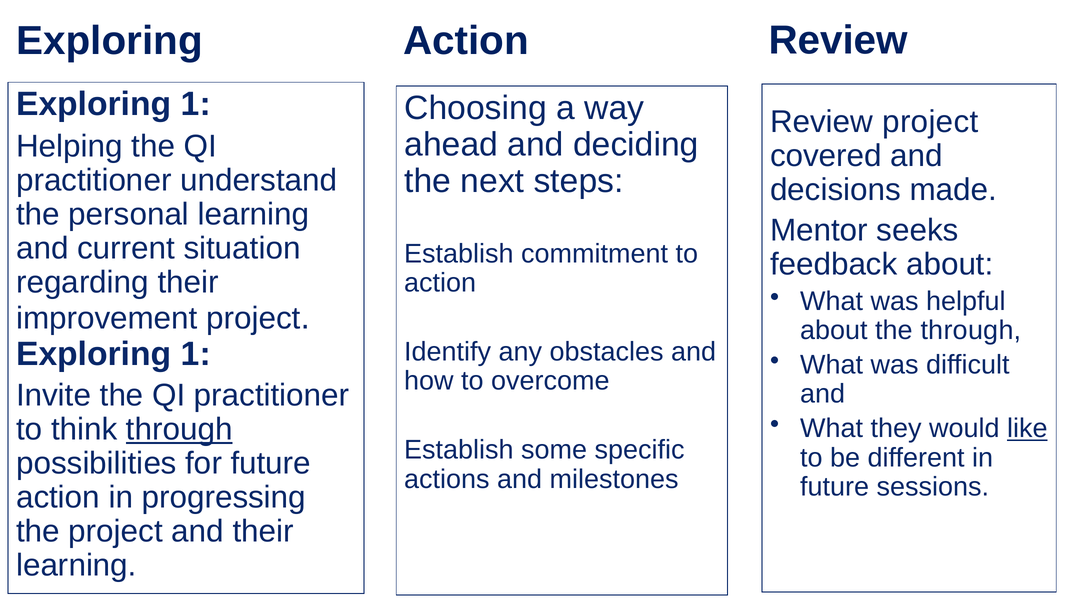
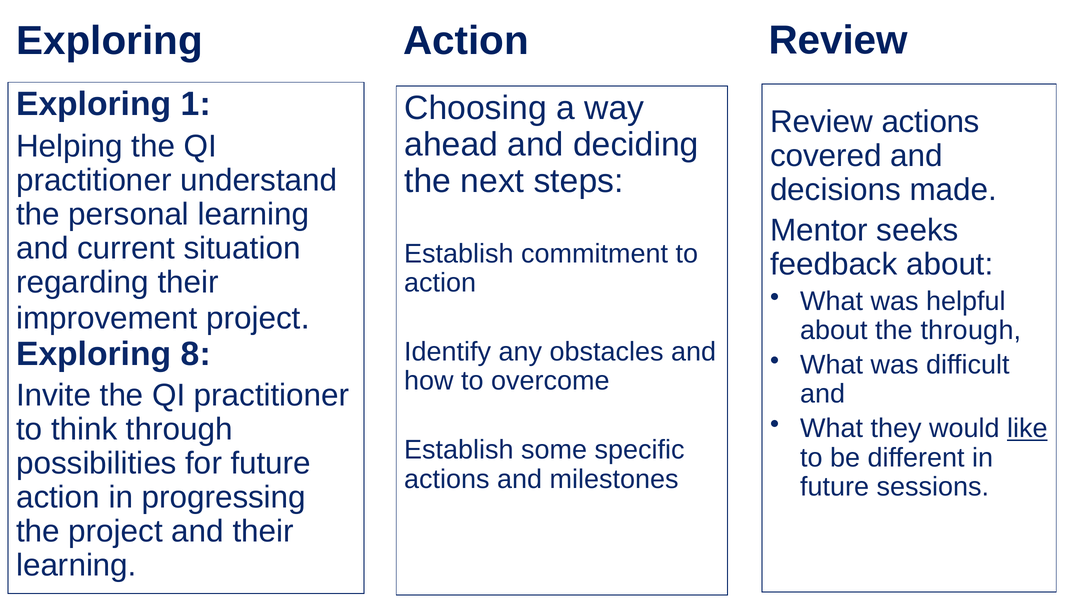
Review project: project -> actions
1 at (196, 354): 1 -> 8
through at (179, 429) underline: present -> none
